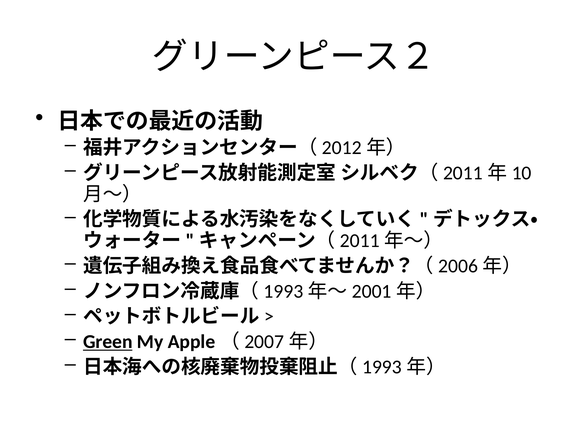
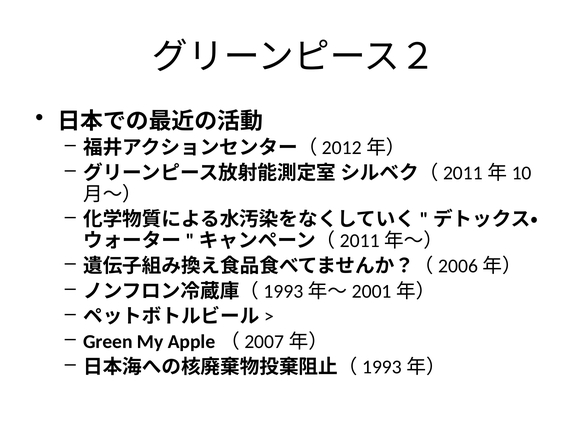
Green underline: present -> none
